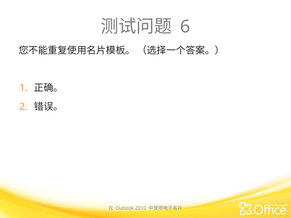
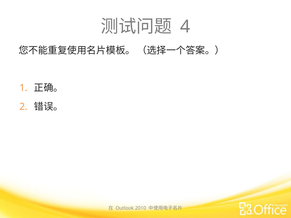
6: 6 -> 4
